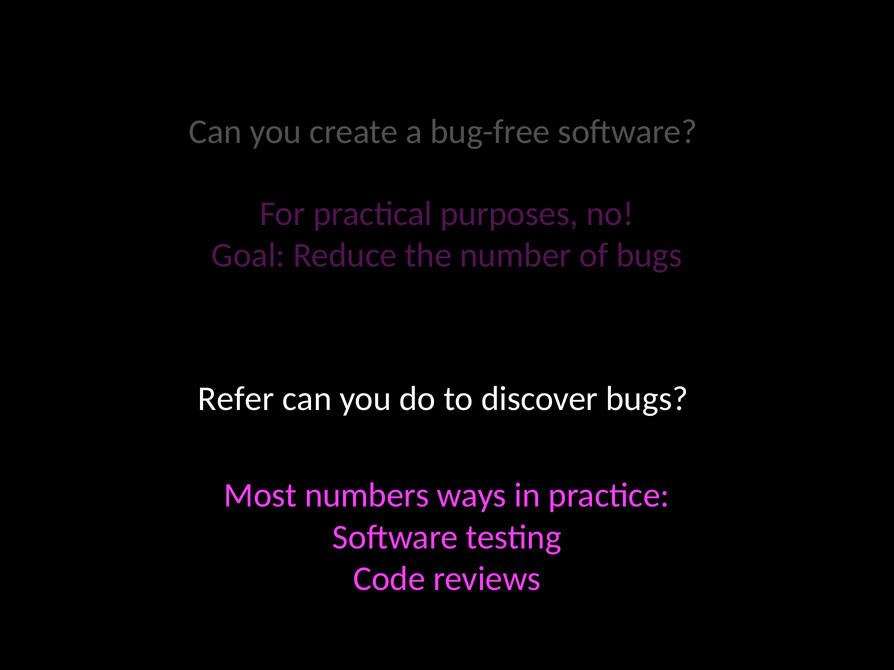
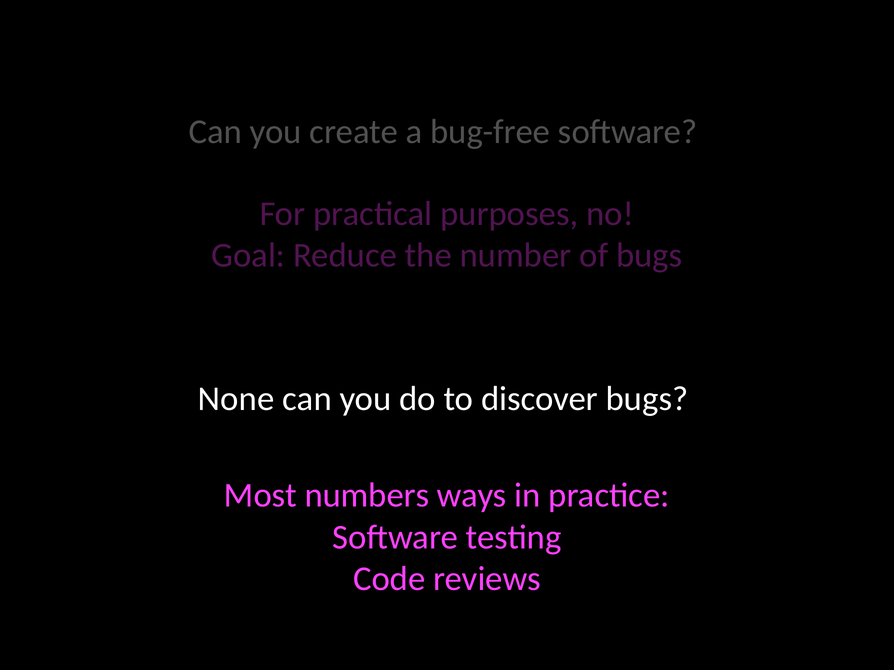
Refer: Refer -> None
